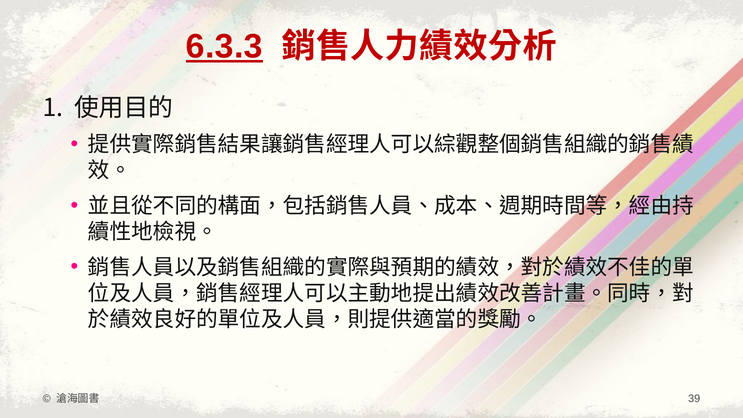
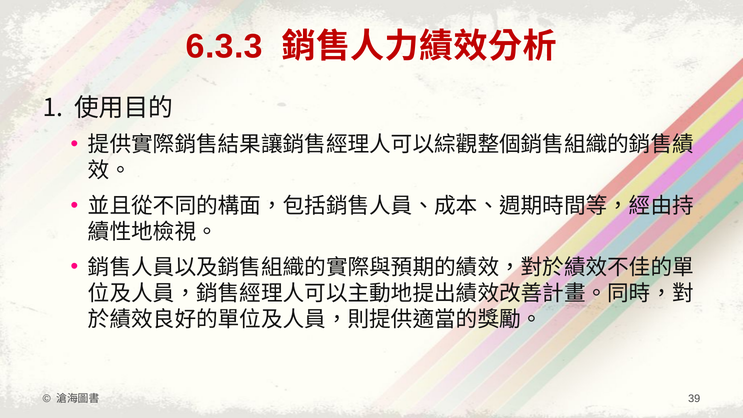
6.3.3 underline: present -> none
